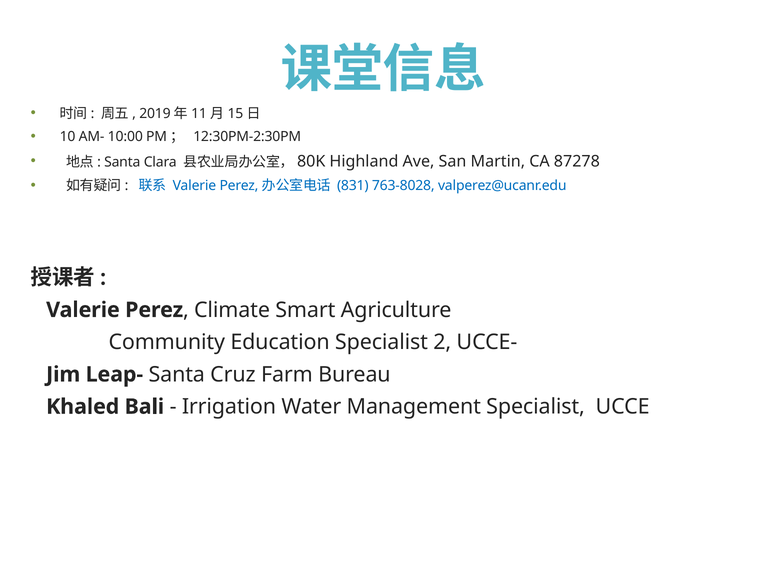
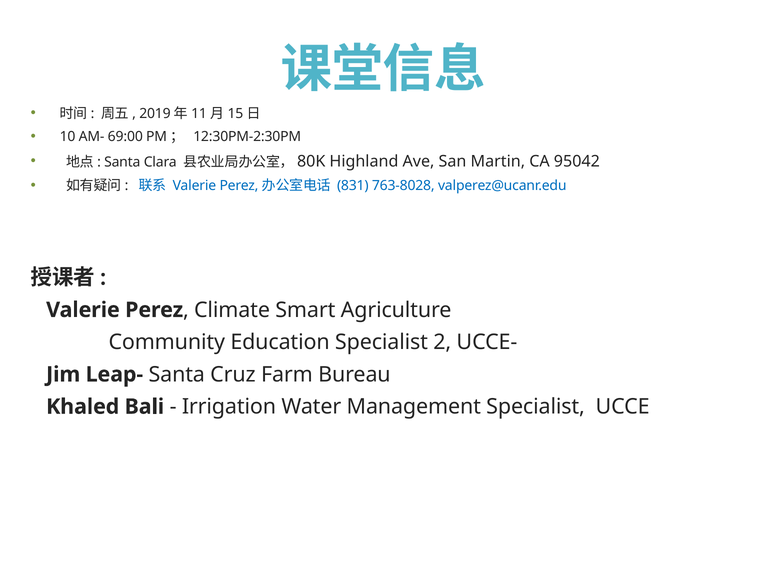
10:00: 10:00 -> 69:00
87278: 87278 -> 95042
